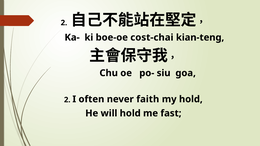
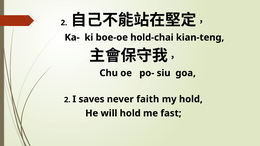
cost-chai: cost-chai -> hold-chai
often: often -> saves
